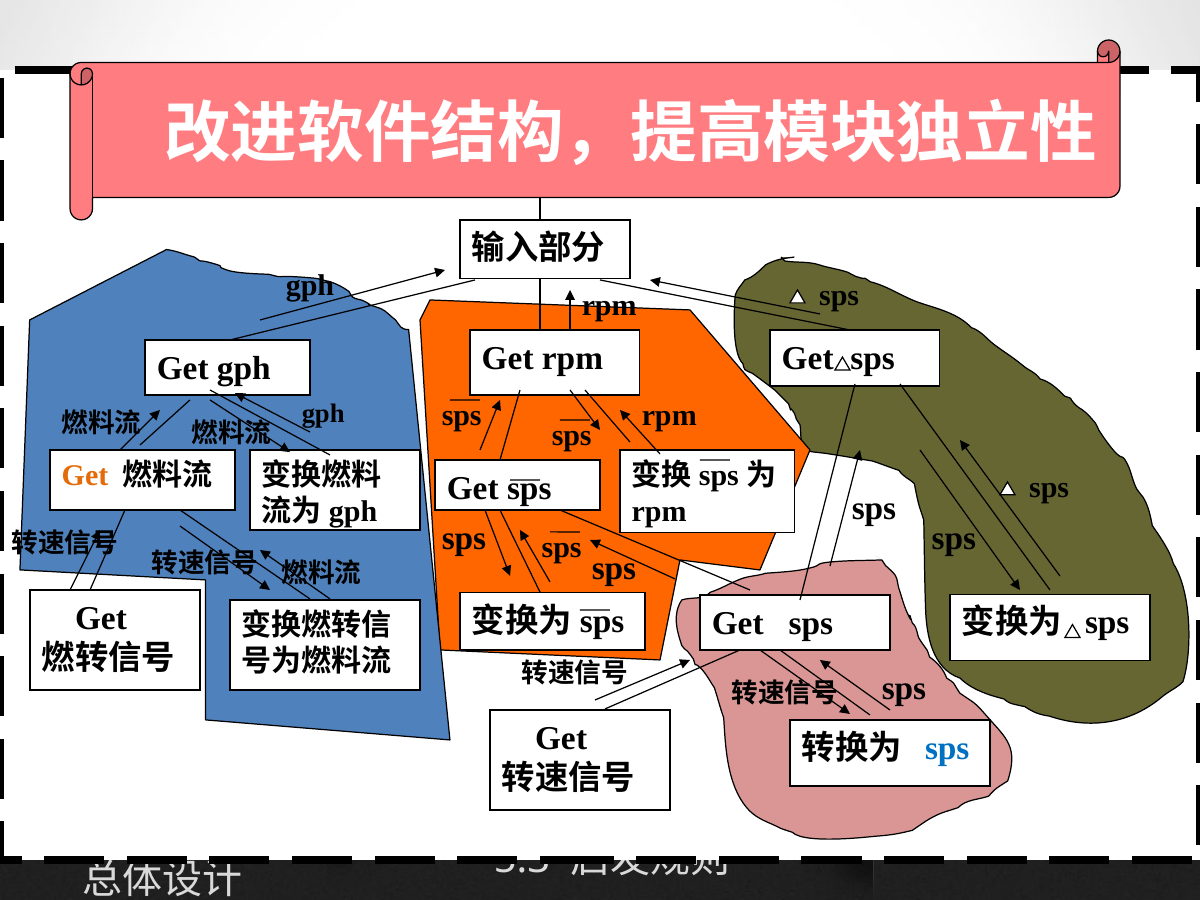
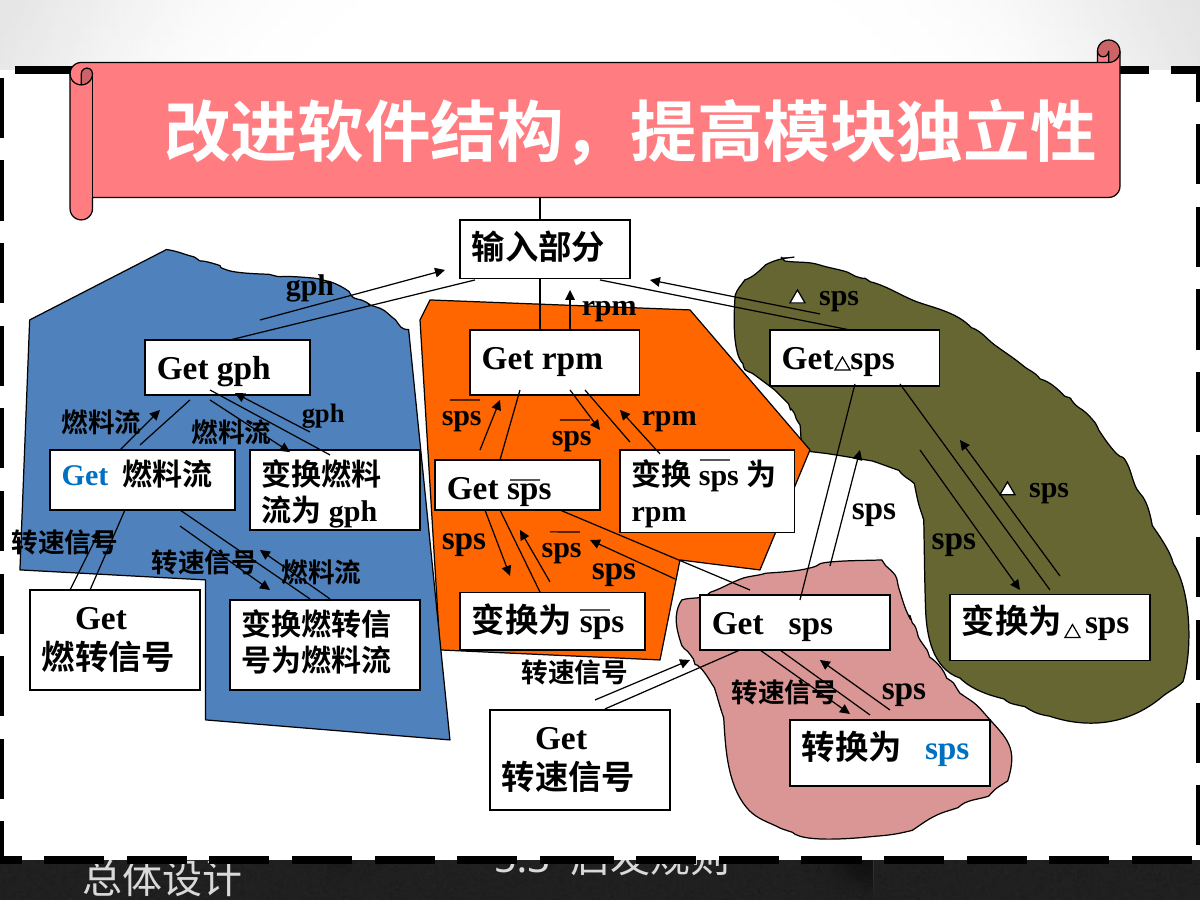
Get at (85, 476) colour: orange -> blue
